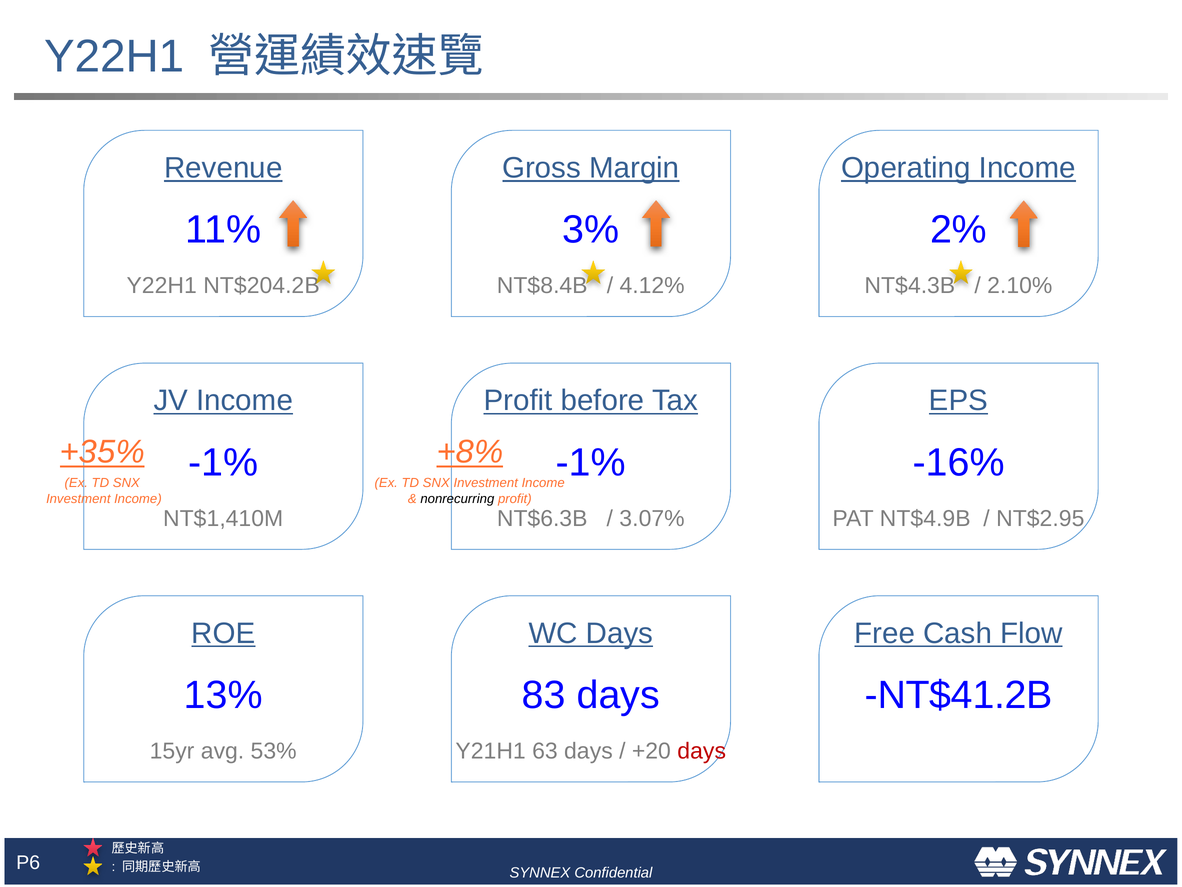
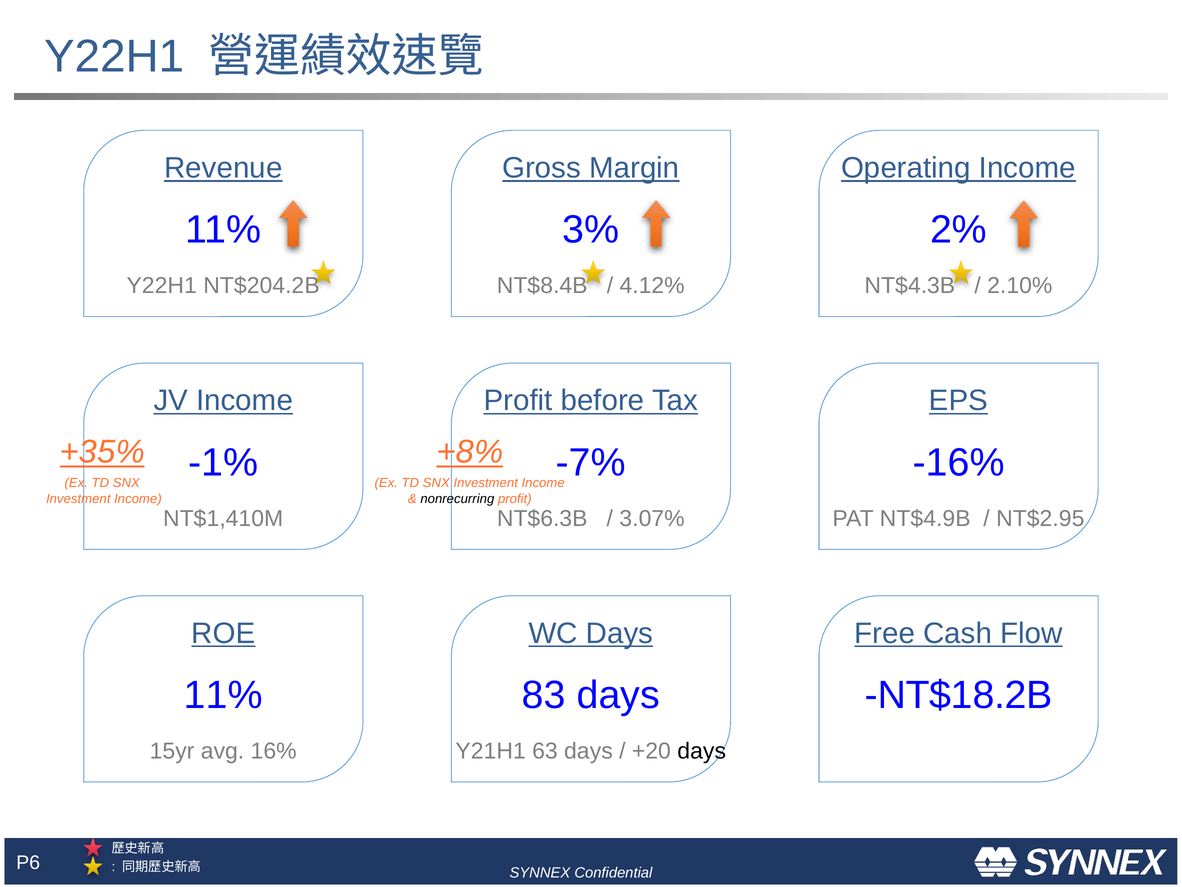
-1% at (591, 462): -1% -> -7%
13% at (223, 695): 13% -> 11%
NT$41.2B: NT$41.2B -> NT$18.2B
53%: 53% -> 16%
days at (702, 751) colour: red -> black
